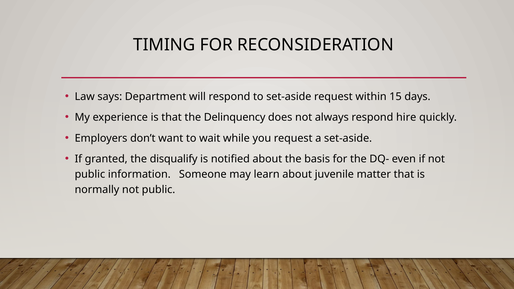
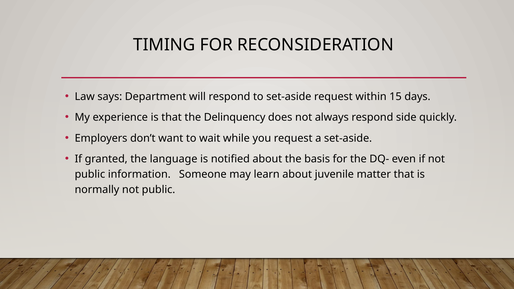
hire: hire -> side
disqualify: disqualify -> language
